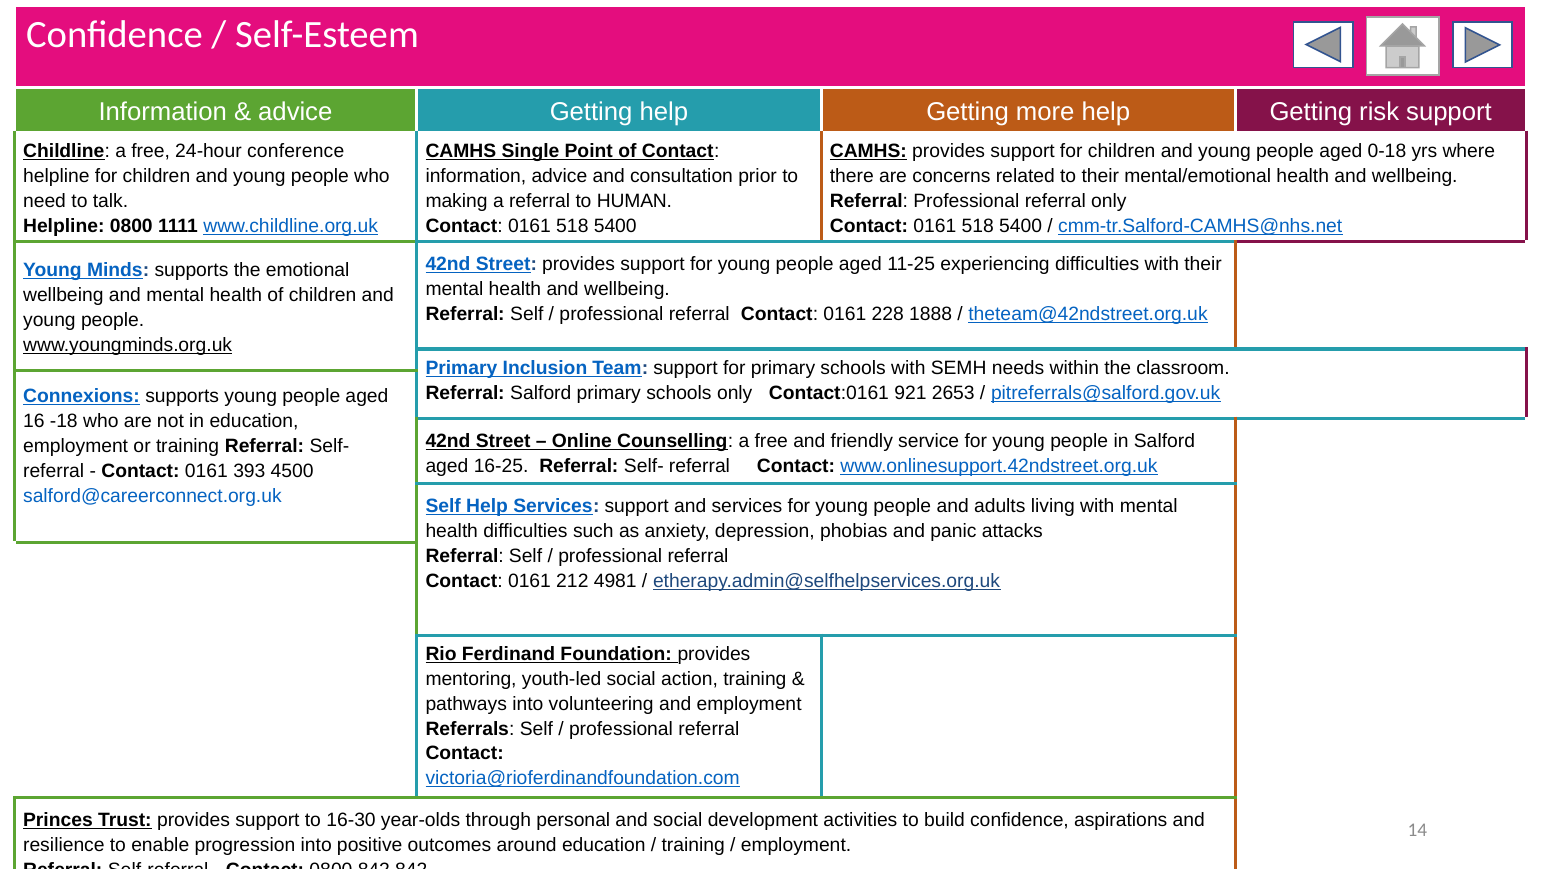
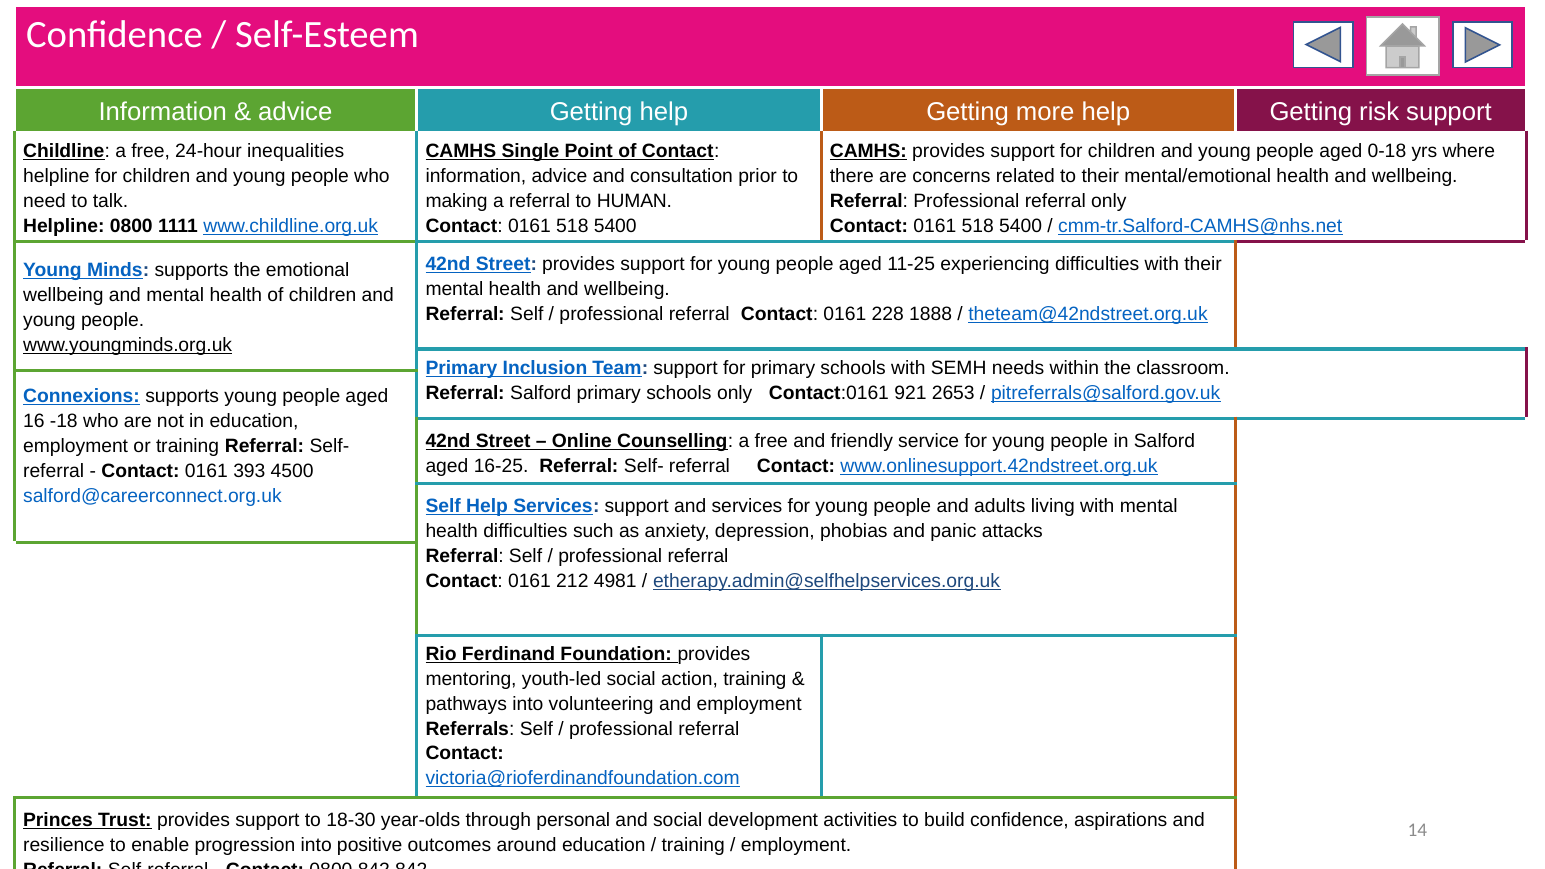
conference: conference -> inequalities
16-30: 16-30 -> 18-30
